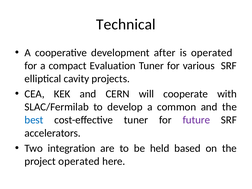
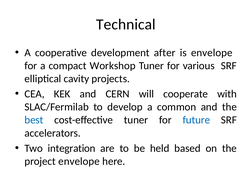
is operated: operated -> envelope
Evaluation: Evaluation -> Workshop
future colour: purple -> blue
project operated: operated -> envelope
